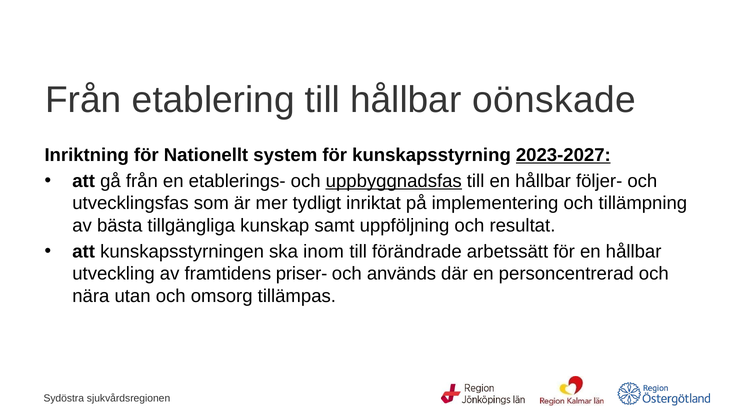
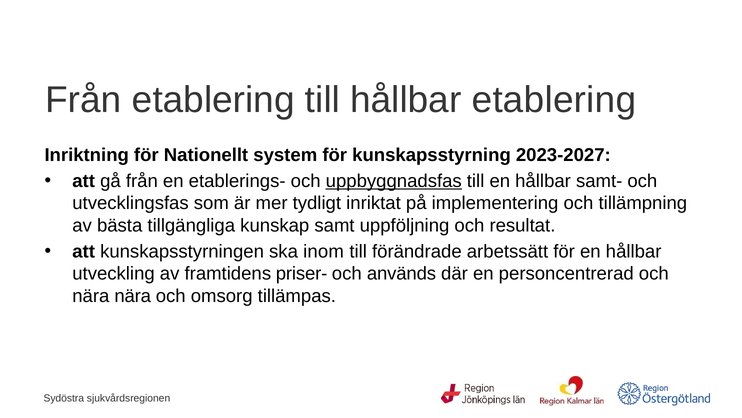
hållbar oönskade: oönskade -> etablering
2023-2027 underline: present -> none
följer-: följer- -> samt-
nära utan: utan -> nära
